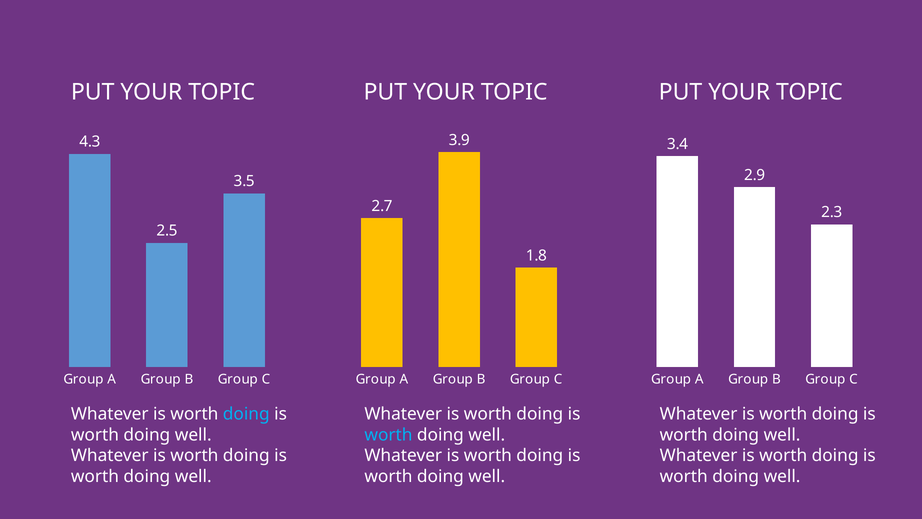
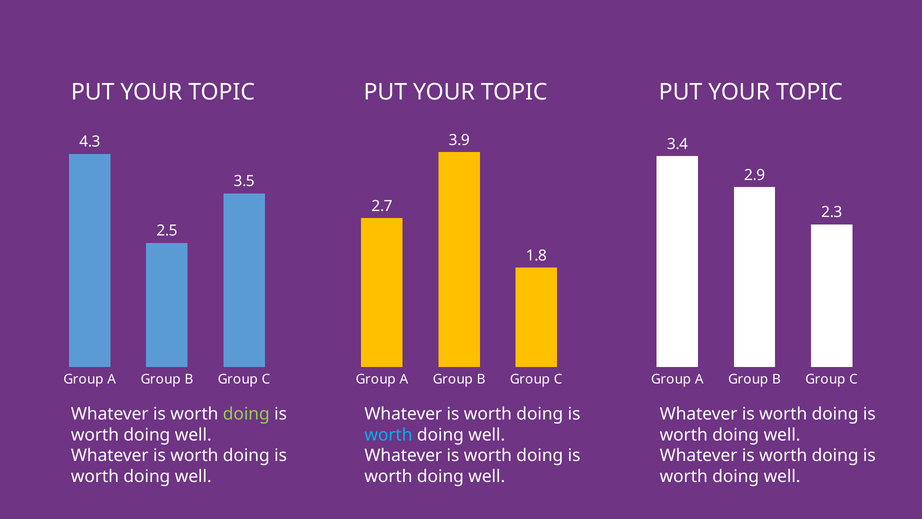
doing at (246, 414) colour: light blue -> light green
